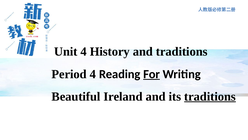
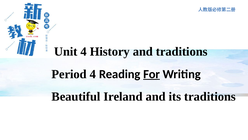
traditions at (210, 96) underline: present -> none
